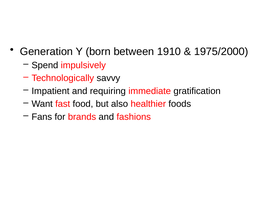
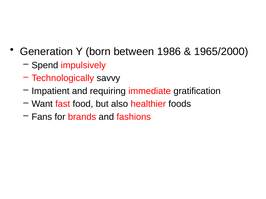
1910: 1910 -> 1986
1975/2000: 1975/2000 -> 1965/2000
